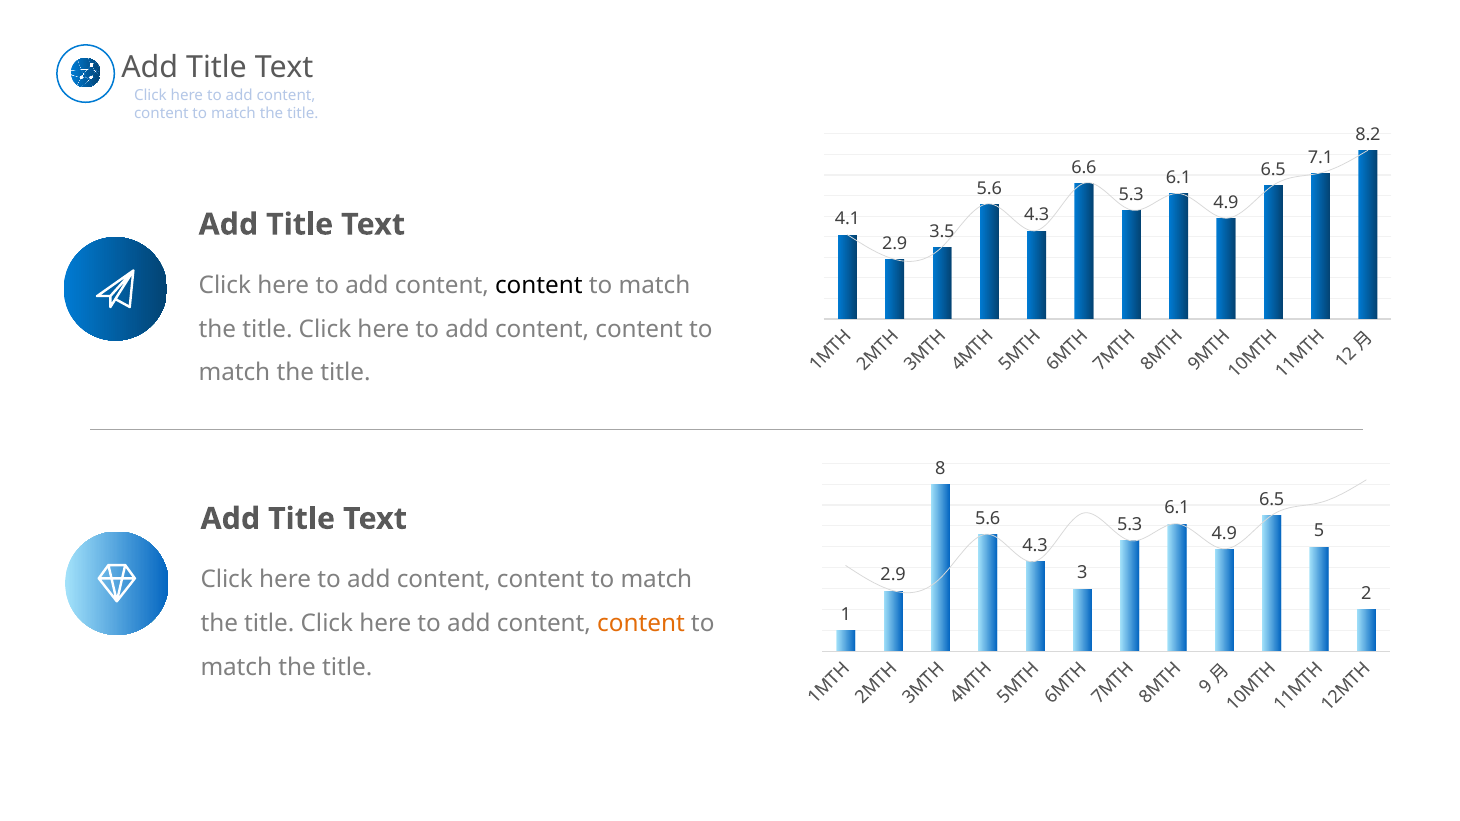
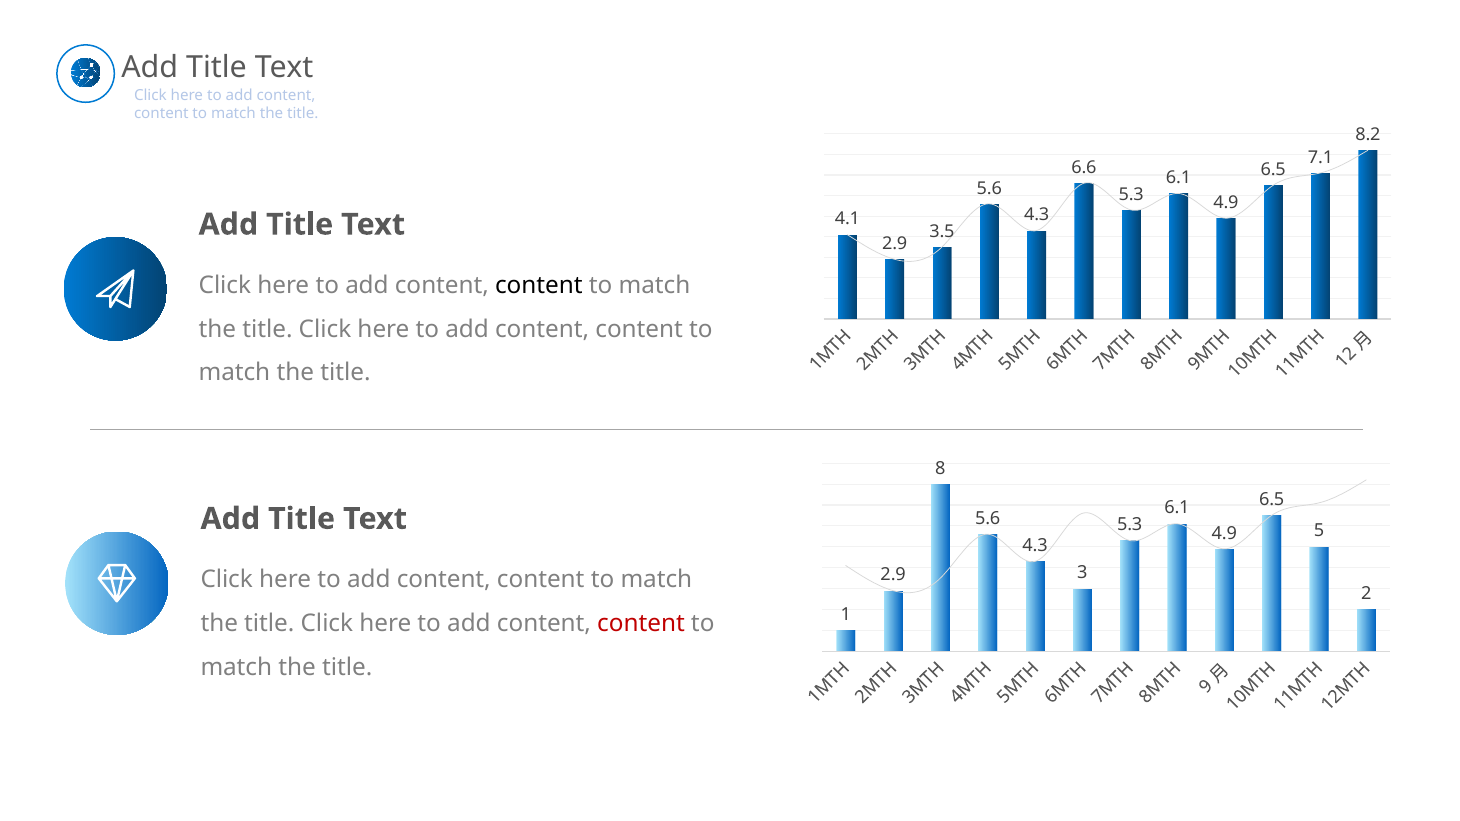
content at (641, 623) colour: orange -> red
